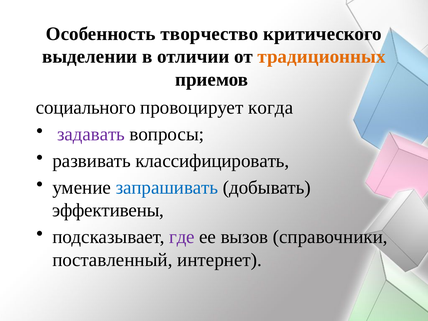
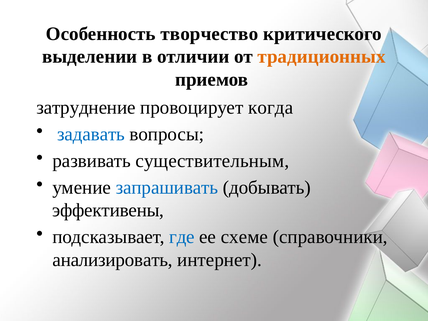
социального: социального -> затруднение
задавать colour: purple -> blue
классифицировать: классифицировать -> существительным
где colour: purple -> blue
вызов: вызов -> схеме
поставленный: поставленный -> анализировать
